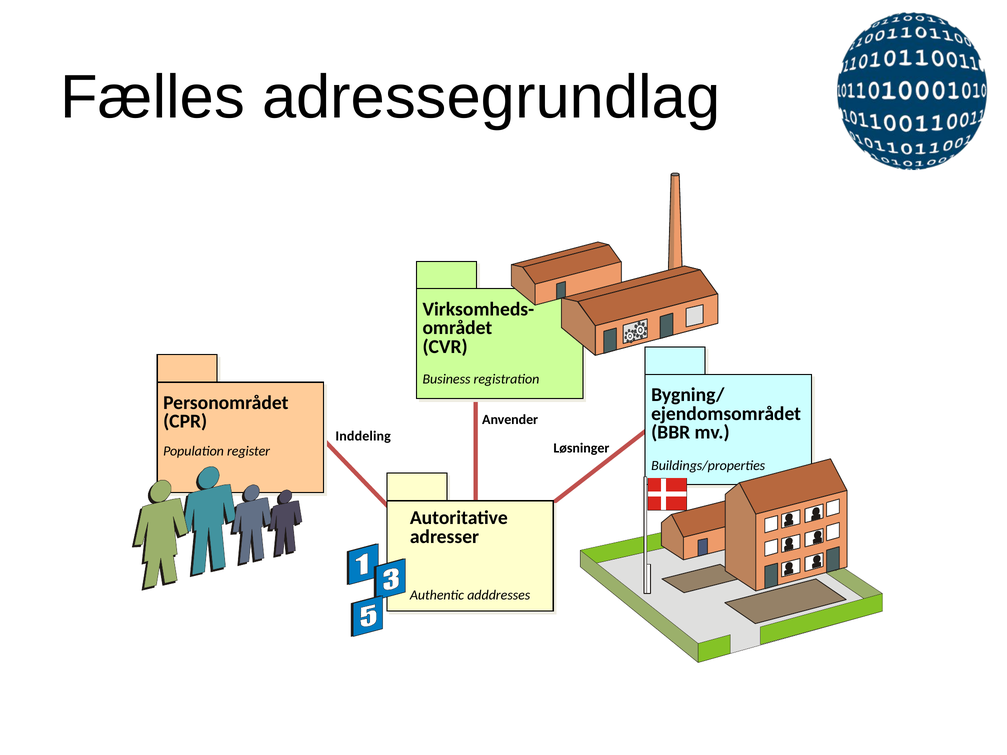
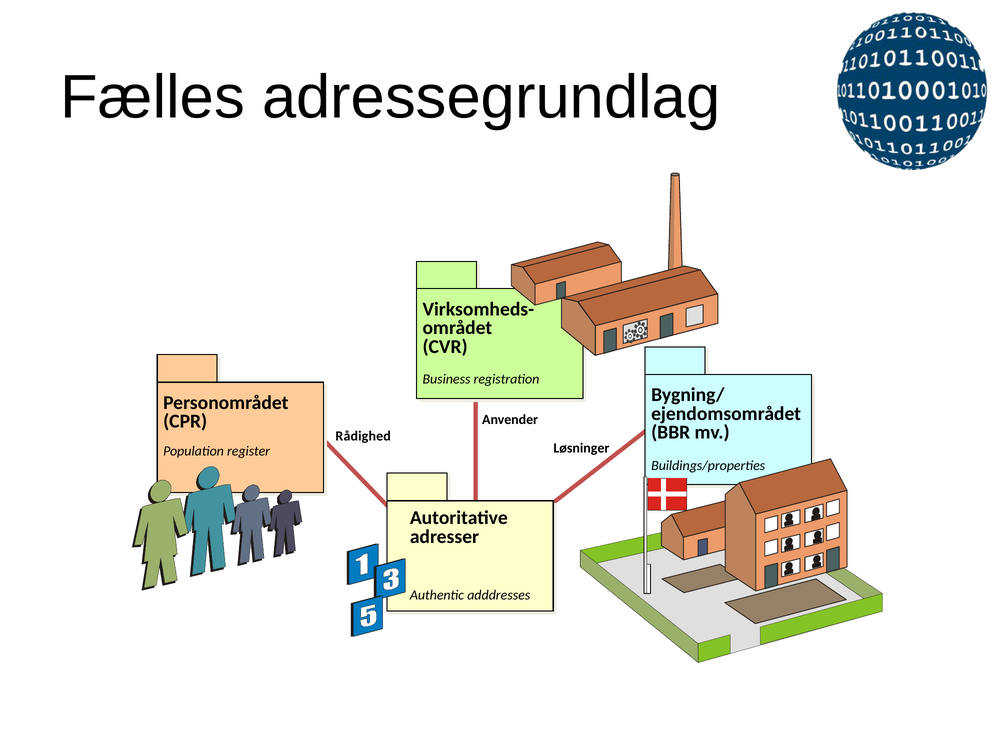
Inddeling: Inddeling -> Rådighed
